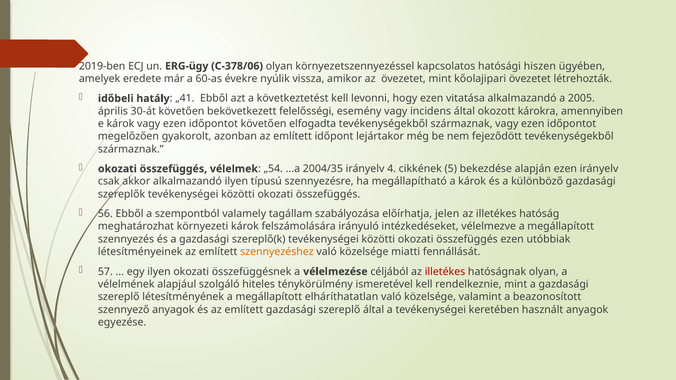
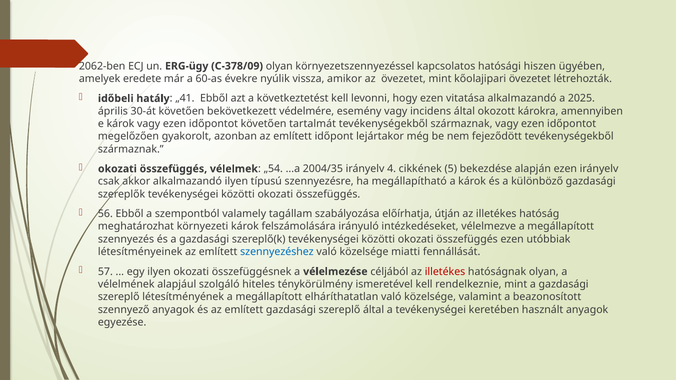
2019-ben: 2019-ben -> 2062-ben
C-378/06: C-378/06 -> C-378/09
2005: 2005 -> 2025
felelősségi: felelősségi -> védelmére
elfogadta: elfogadta -> tartalmát
jelen: jelen -> útján
szennyezéshez colour: orange -> blue
